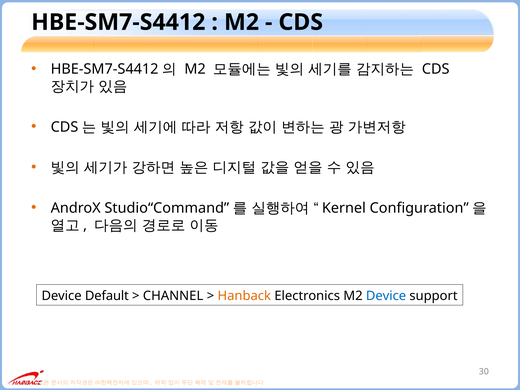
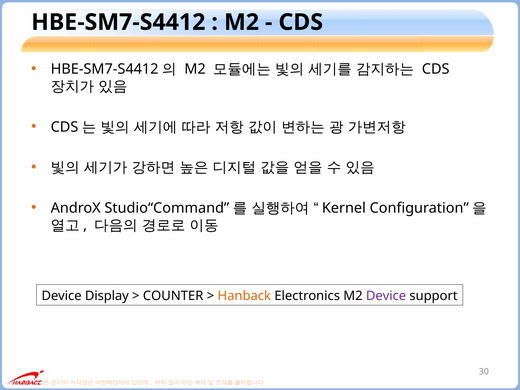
Default: Default -> Display
CHANNEL: CHANNEL -> COUNTER
Device at (386, 296) colour: blue -> purple
